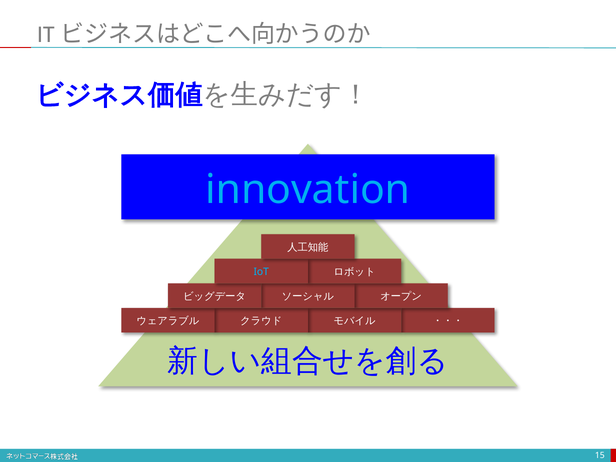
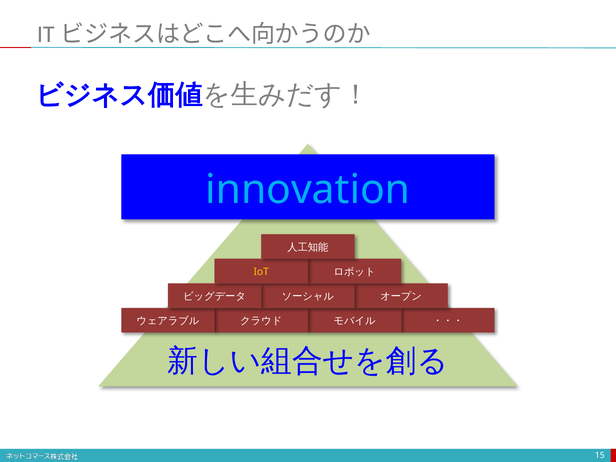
IoT colour: light blue -> yellow
